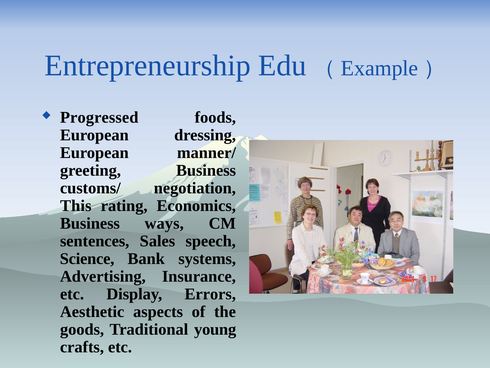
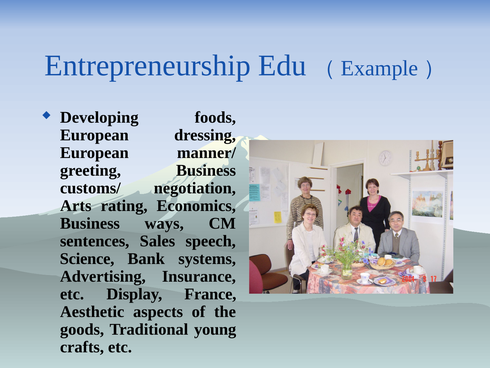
Progressed: Progressed -> Developing
This: This -> Arts
Errors: Errors -> France
